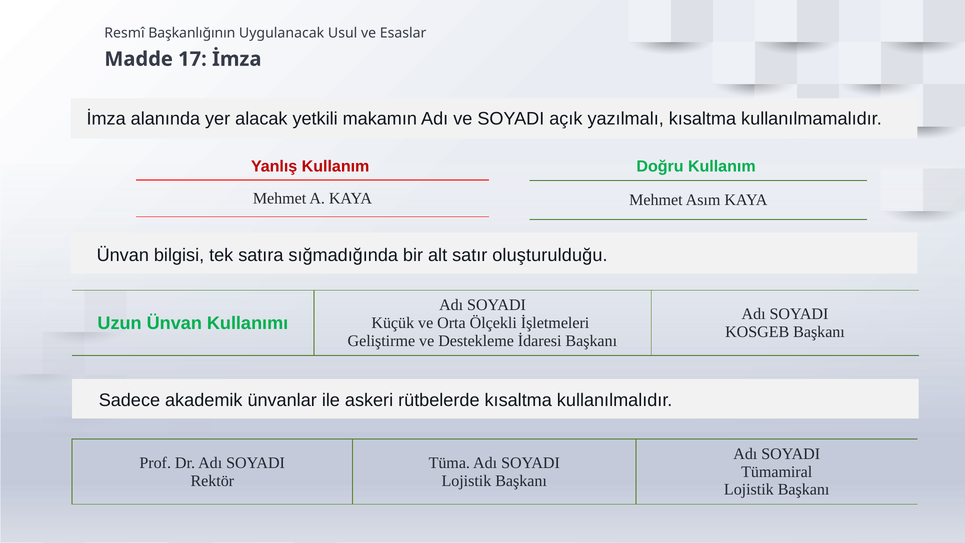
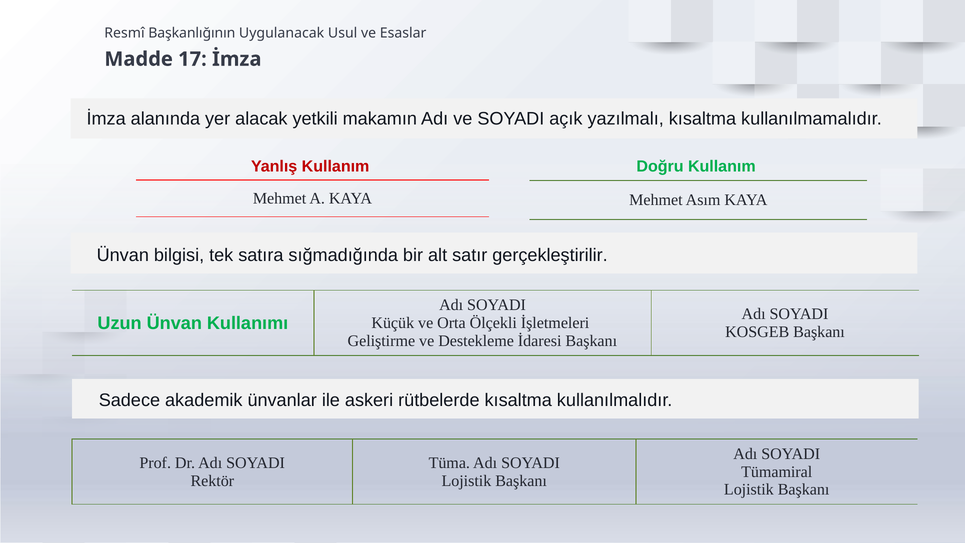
oluşturulduğu: oluşturulduğu -> gerçekleştirilir
